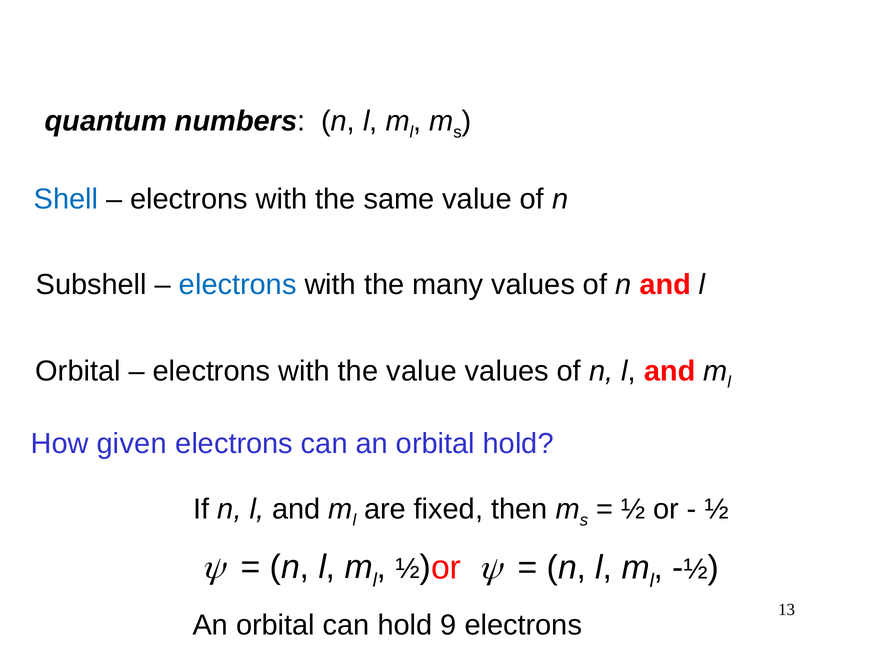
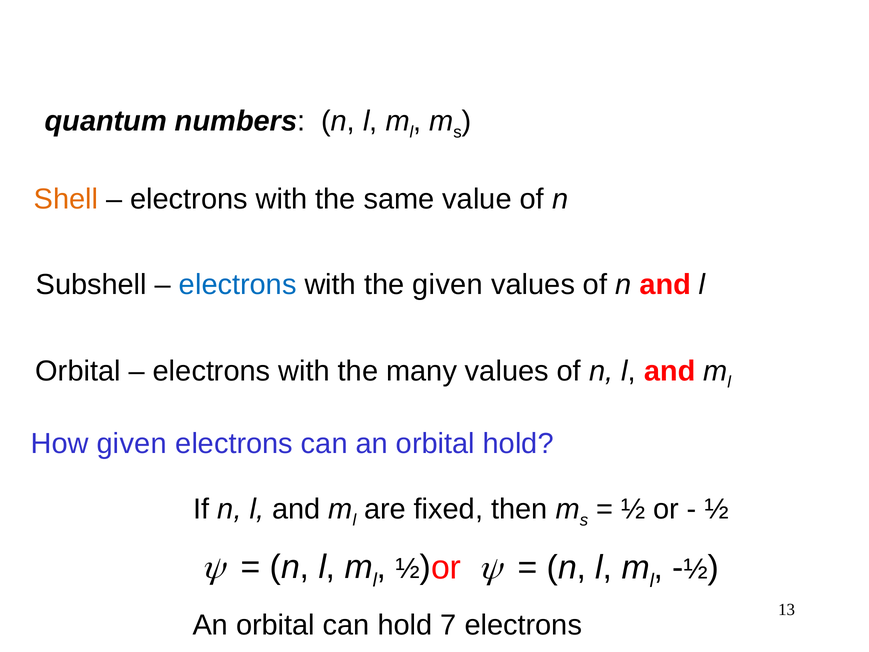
Shell colour: blue -> orange
the many: many -> given
the value: value -> many
9: 9 -> 7
